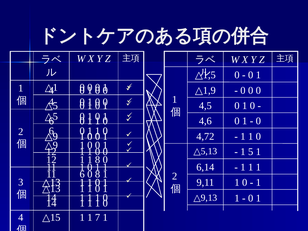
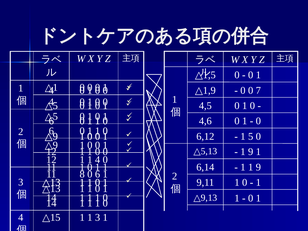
0 at (258, 90): 0 -> 7
4,72: 4,72 -> 6,12
1 at (251, 136): 1 -> 5
5 at (251, 152): 5 -> 9
1 8: 8 -> 4
1 at (258, 167): 1 -> 9
11 6: 6 -> 8
8 at (98, 174): 8 -> 6
1 7: 7 -> 3
